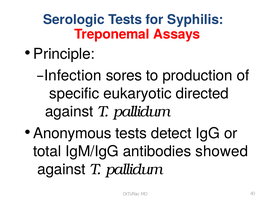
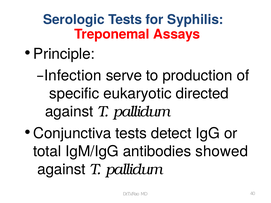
sores: sores -> serve
Anonymous: Anonymous -> Conjunctiva
